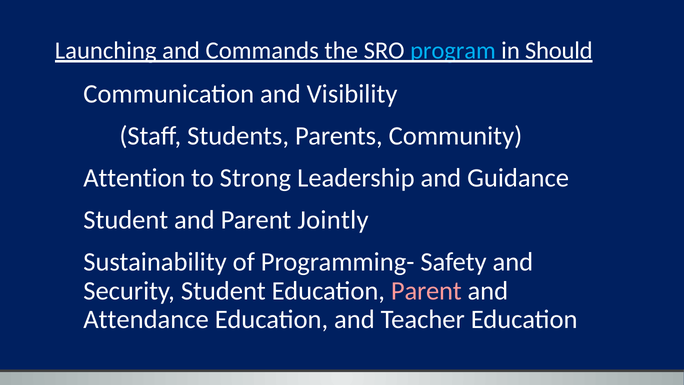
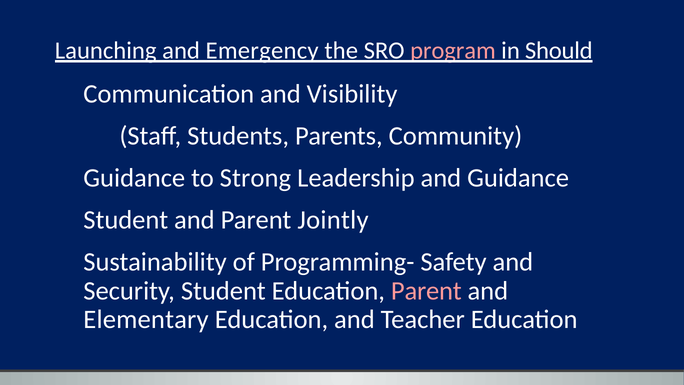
Commands: Commands -> Emergency
program colour: light blue -> pink
Attention at (134, 178): Attention -> Guidance
Attendance: Attendance -> Elementary
